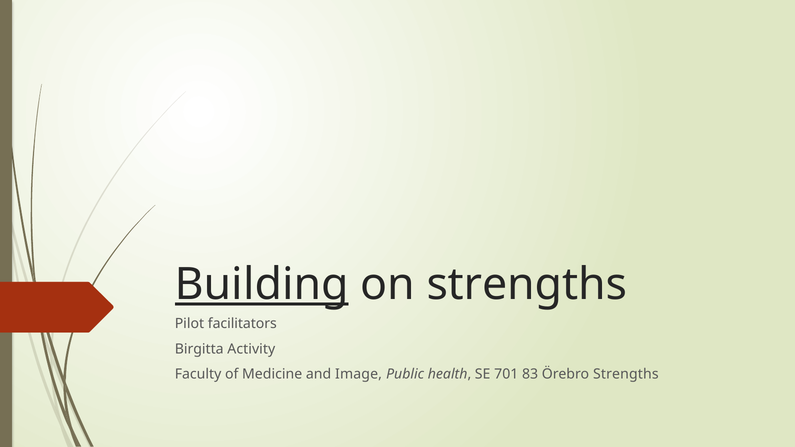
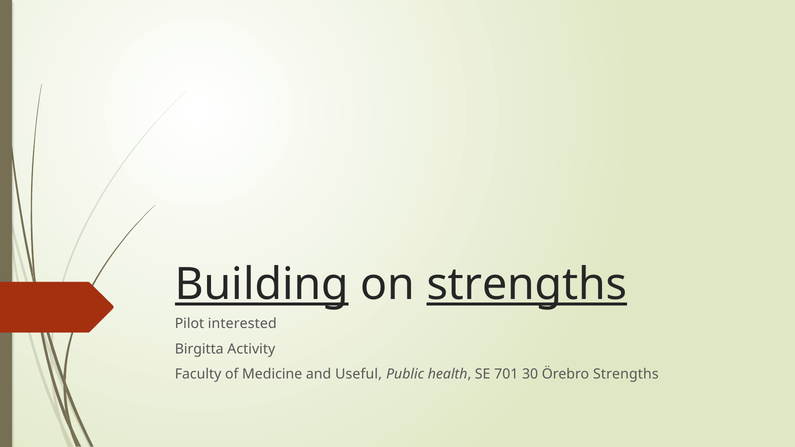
strengths at (527, 285) underline: none -> present
facilitators: facilitators -> interested
Image: Image -> Useful
83: 83 -> 30
